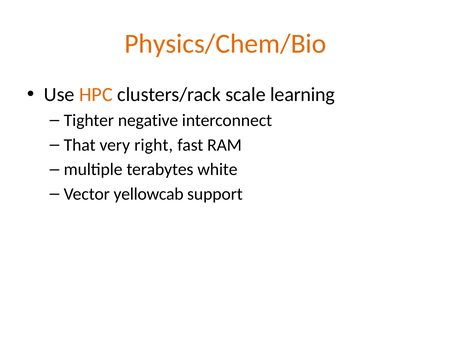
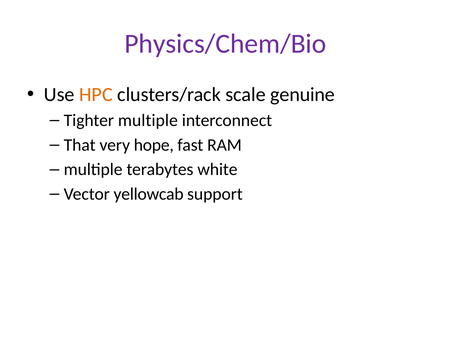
Physics/Chem/Bio colour: orange -> purple
learning: learning -> genuine
Tighter negative: negative -> multiple
right: right -> hope
